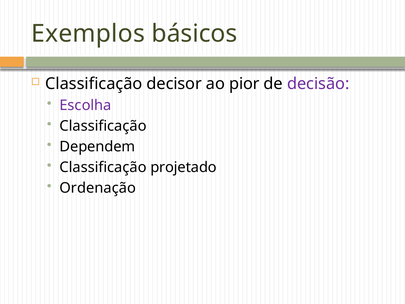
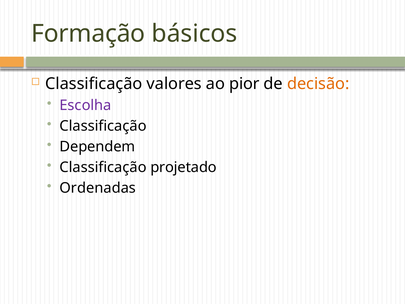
Exemplos: Exemplos -> Formação
decisor: decisor -> valores
decisão colour: purple -> orange
Ordenação: Ordenação -> Ordenadas
